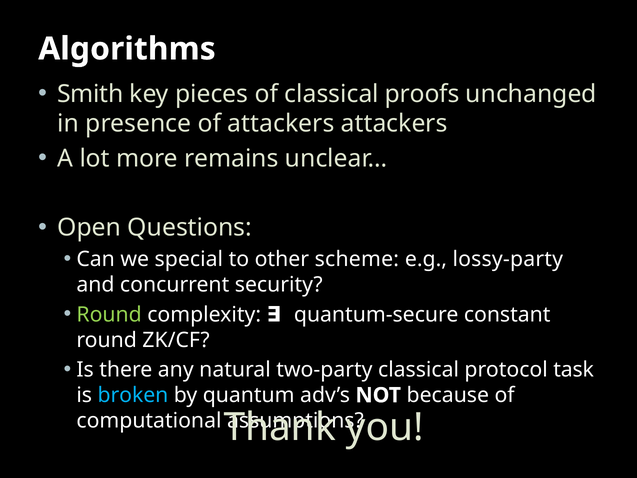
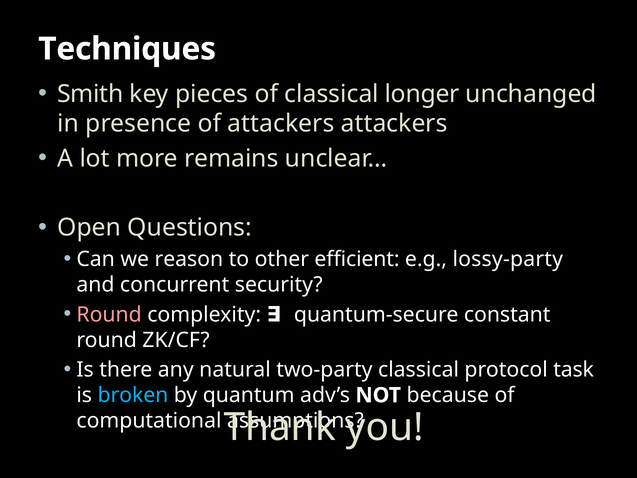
Algorithms: Algorithms -> Techniques
proofs: proofs -> longer
special: special -> reason
scheme: scheme -> efficient
Round at (109, 314) colour: light green -> pink
